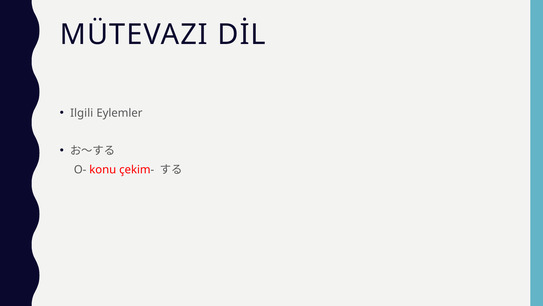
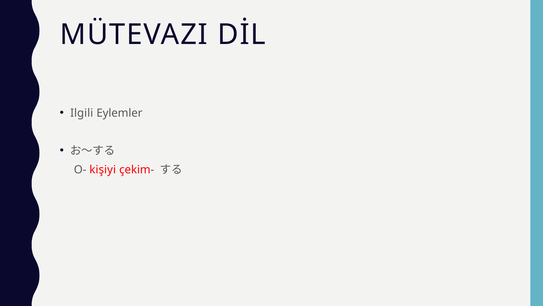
konu: konu -> kişiyi
